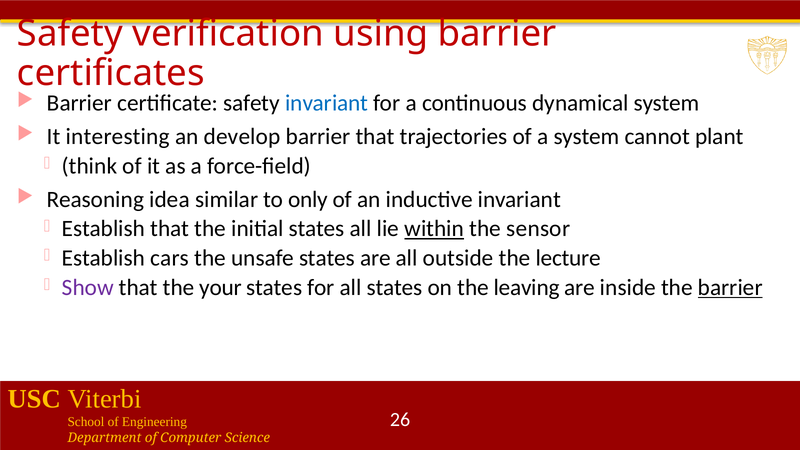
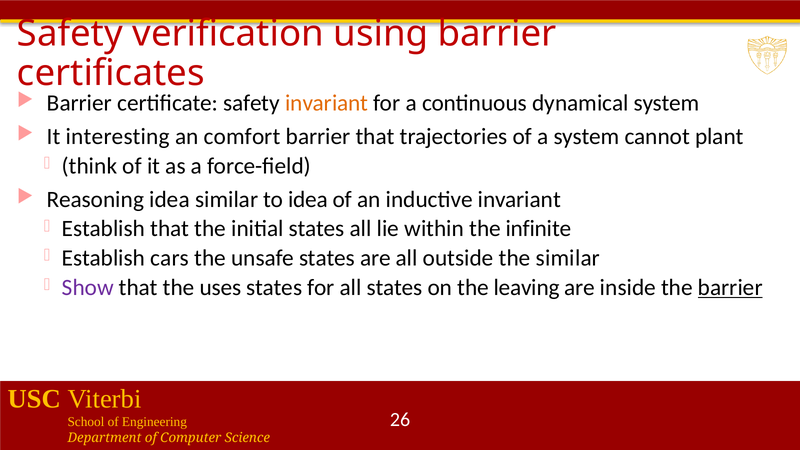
invariant at (327, 103) colour: blue -> orange
develop: develop -> comfort
to only: only -> idea
within underline: present -> none
sensor: sensor -> infinite
the lecture: lecture -> similar
your: your -> uses
